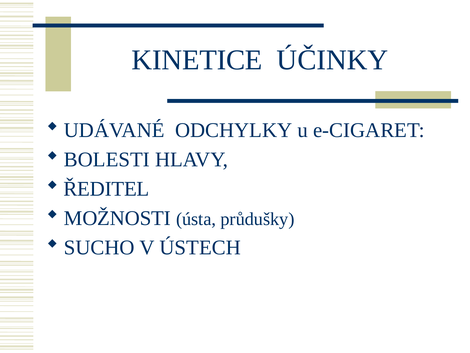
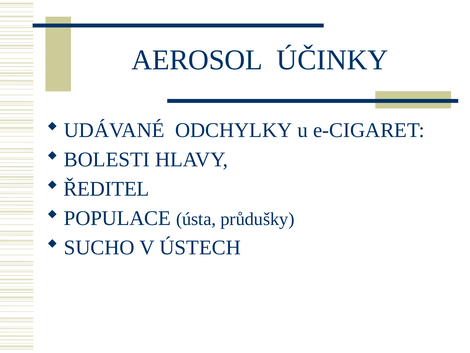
KINETICE: KINETICE -> AEROSOL
MOŽNOSTI: MOŽNOSTI -> POPULACE
